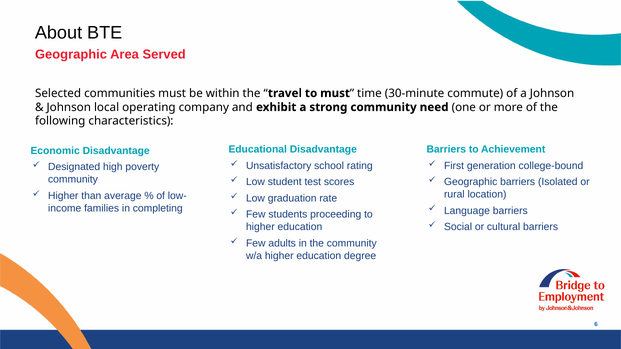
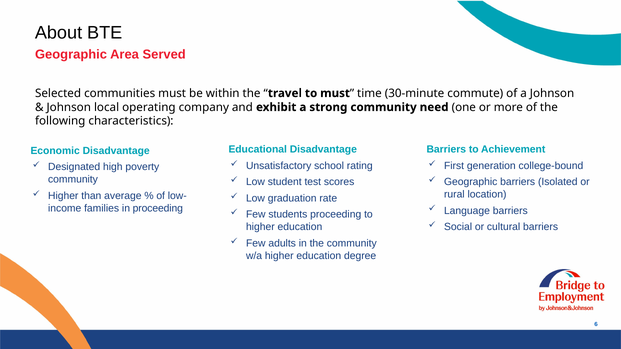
in completing: completing -> proceeding
